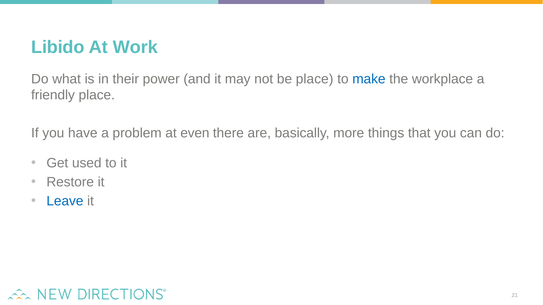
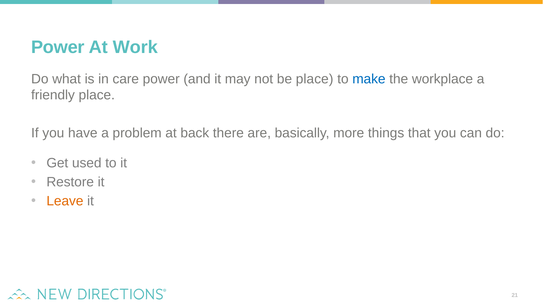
Libido at (58, 47): Libido -> Power
their: their -> care
even: even -> back
Leave colour: blue -> orange
